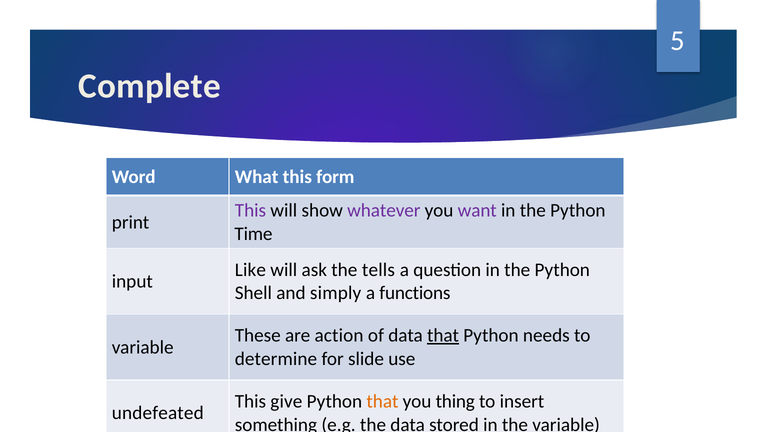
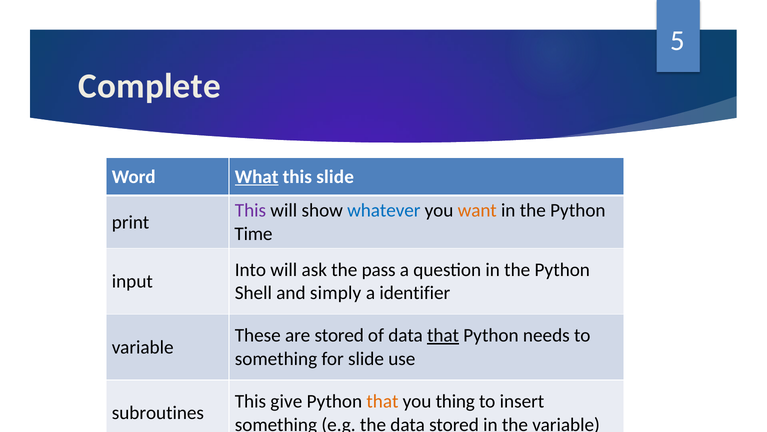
What underline: none -> present
this form: form -> slide
whatever colour: purple -> blue
want colour: purple -> orange
Like: Like -> Into
tells: tells -> pass
functions: functions -> identifier
are action: action -> stored
determine at (276, 359): determine -> something
undefeated: undefeated -> subroutines
